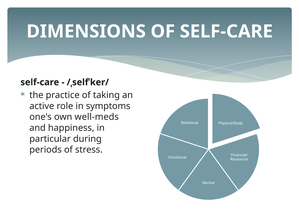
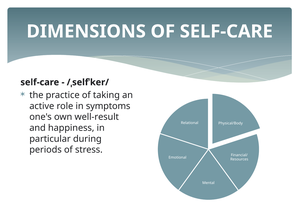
well-meds: well-meds -> well-result
